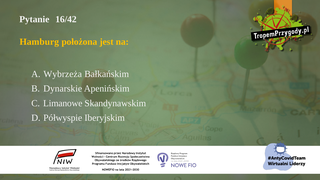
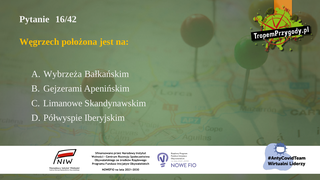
Hamburg: Hamburg -> Węgrzech
Dynarskie: Dynarskie -> Gejzerami
